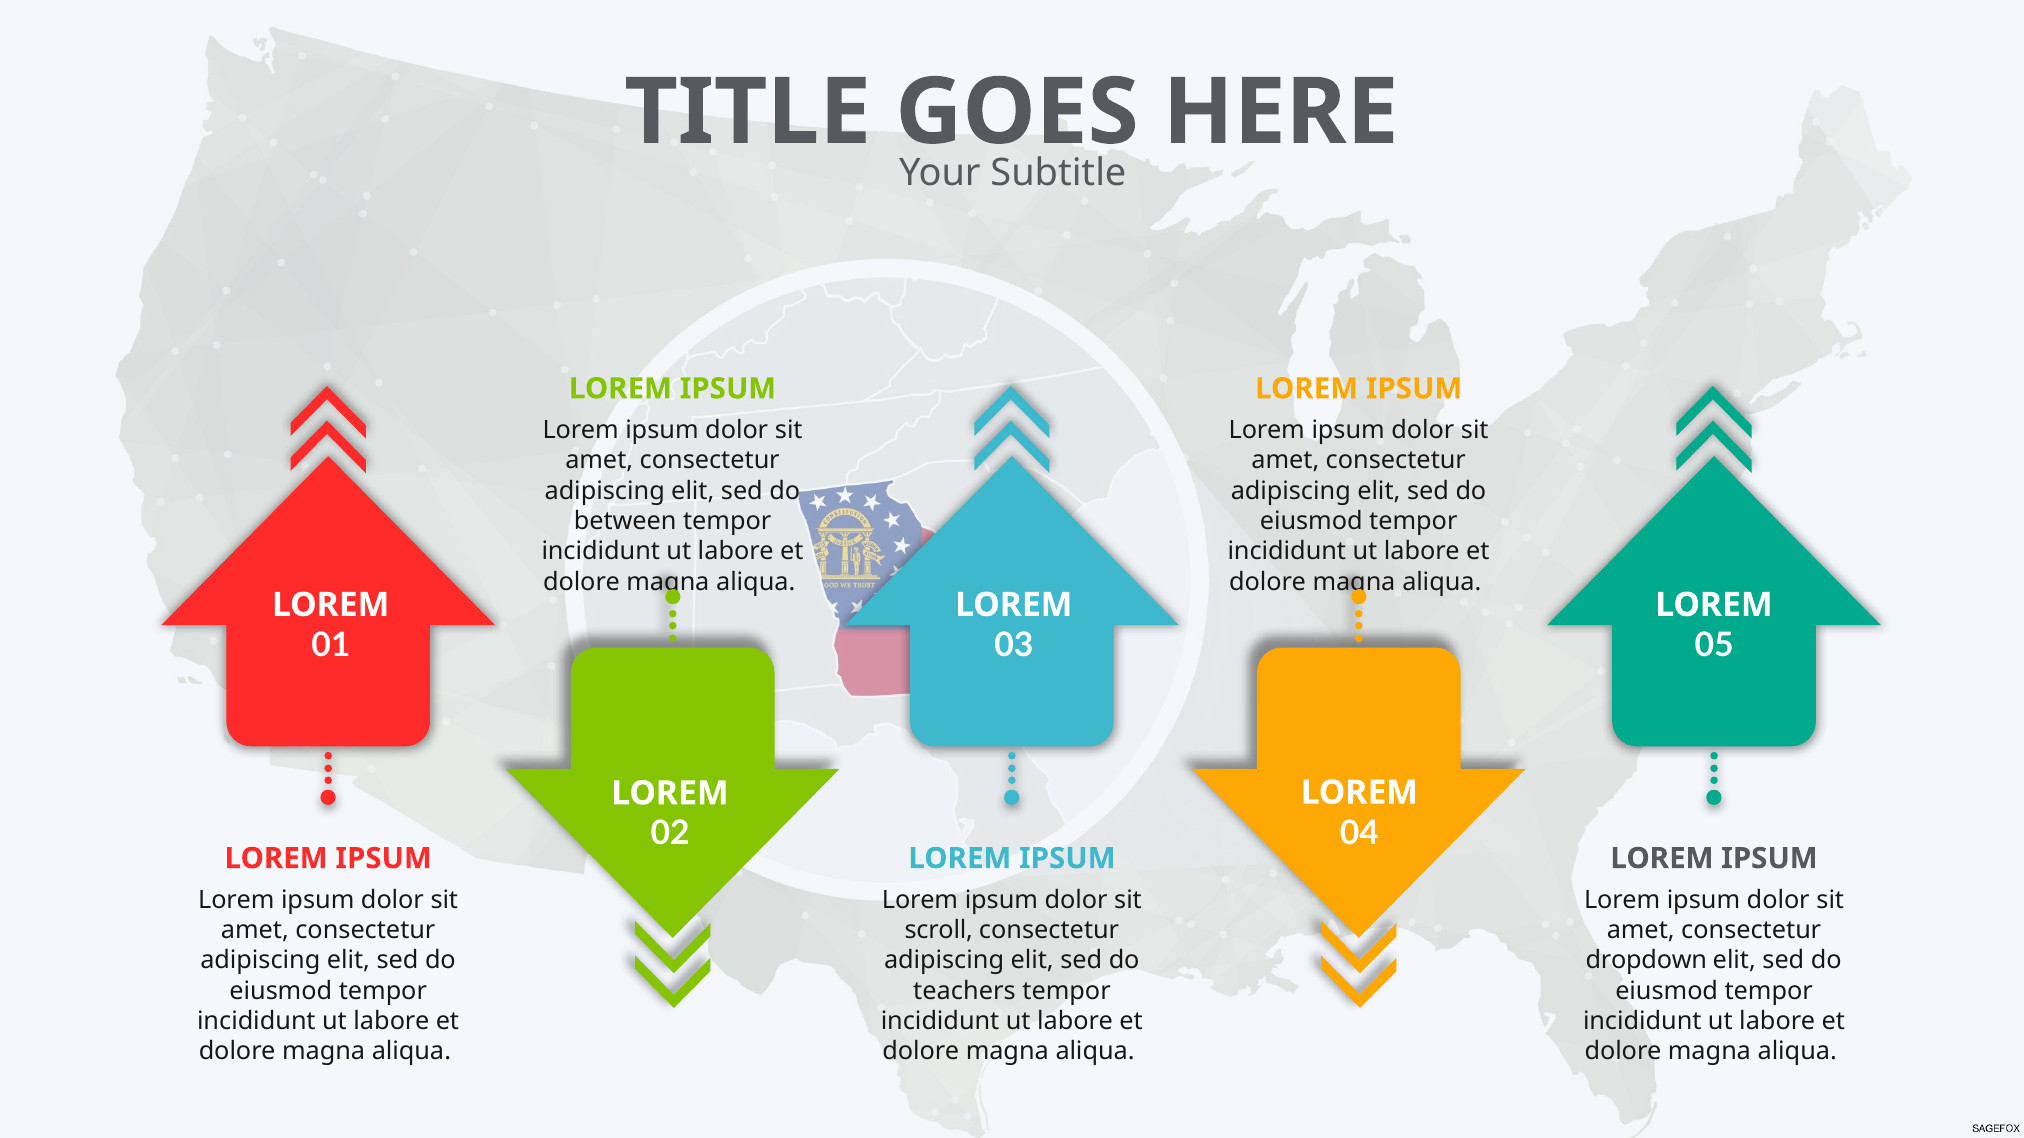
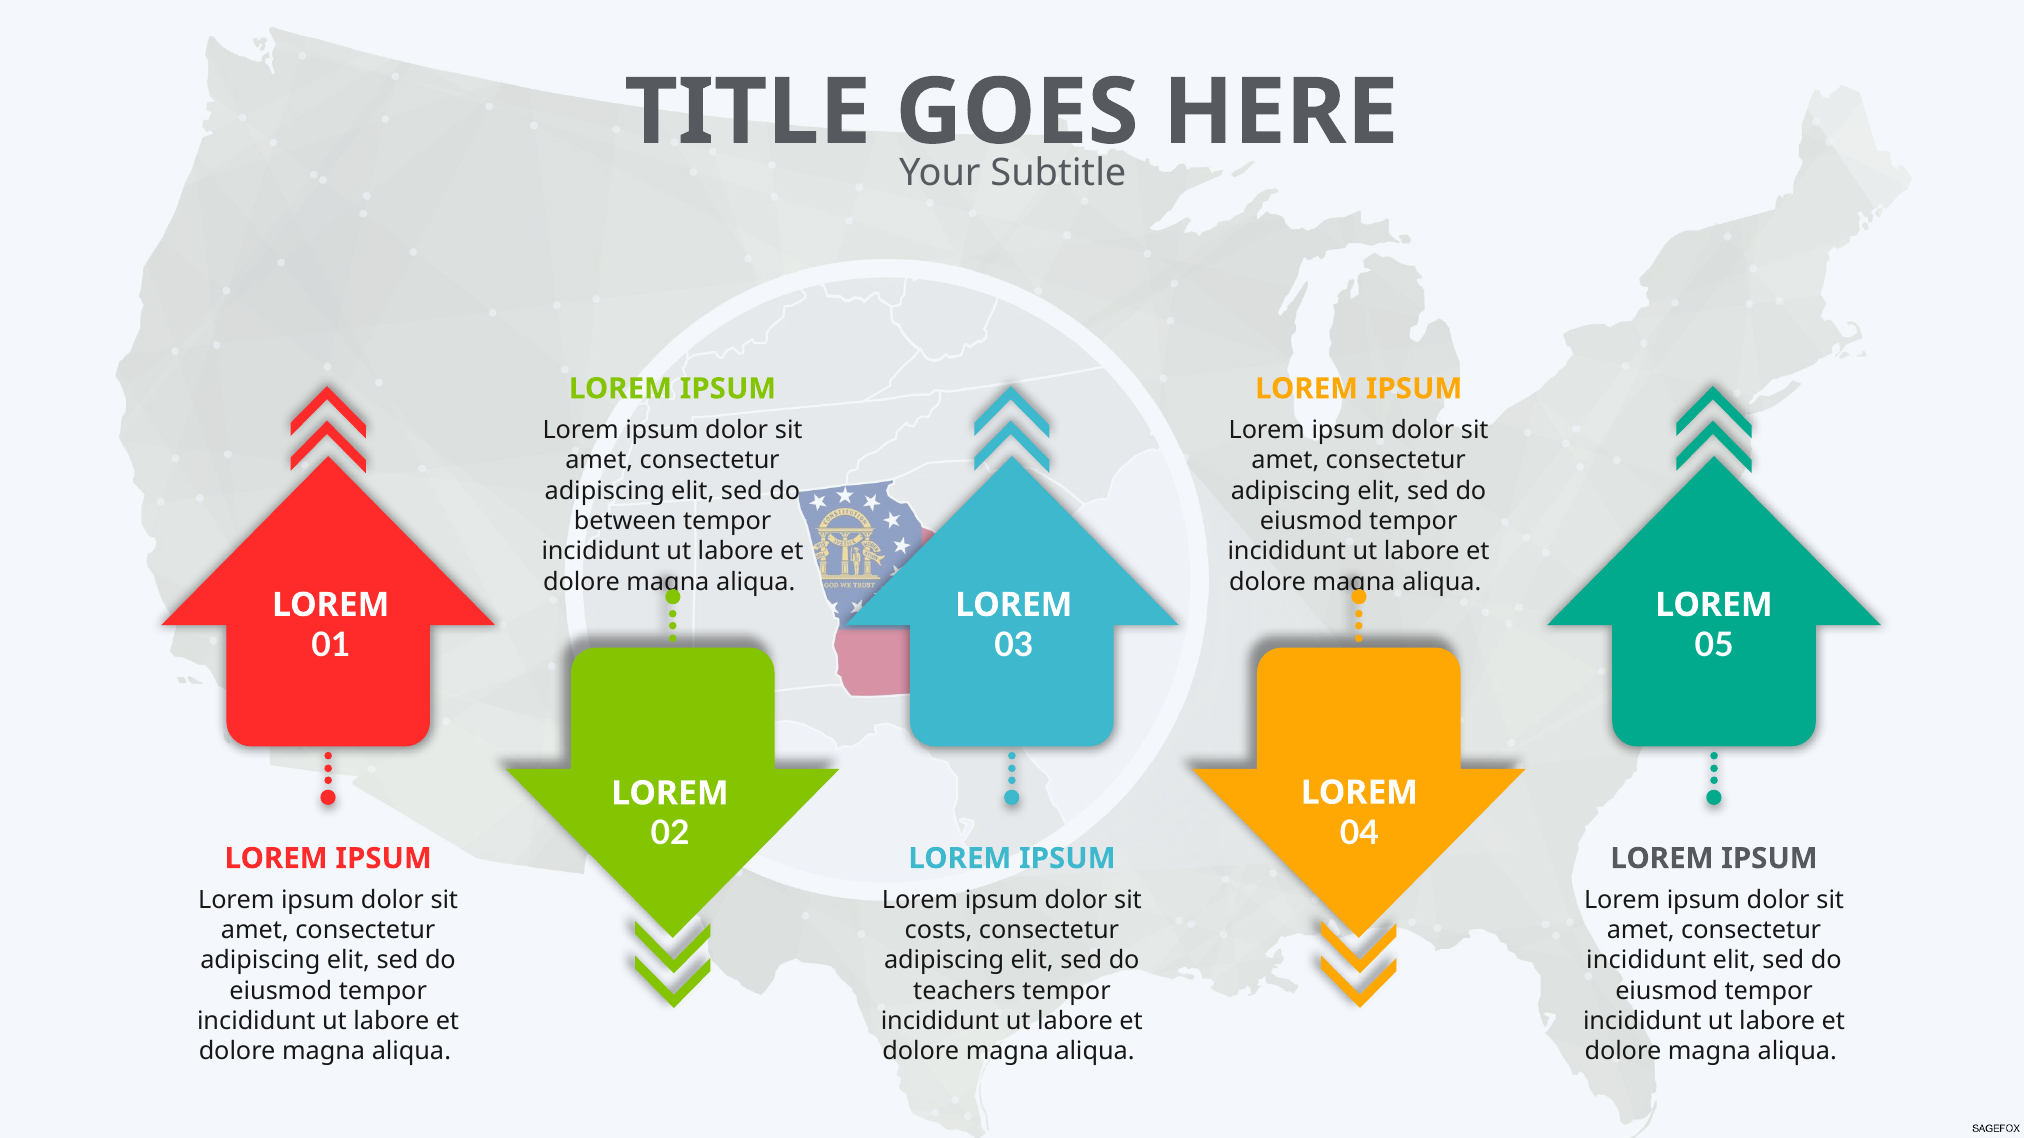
scroll: scroll -> costs
dropdown at (1646, 961): dropdown -> incididunt
